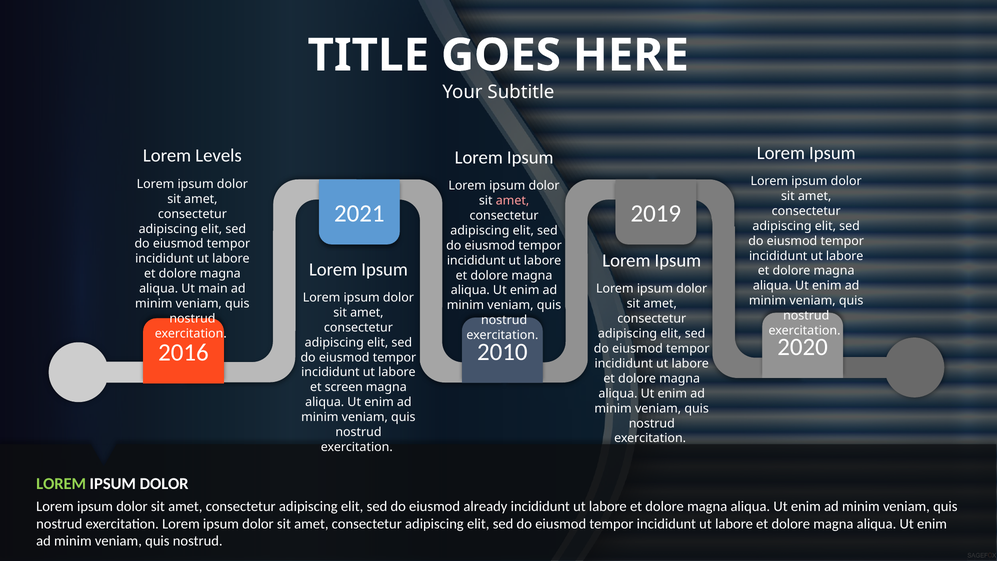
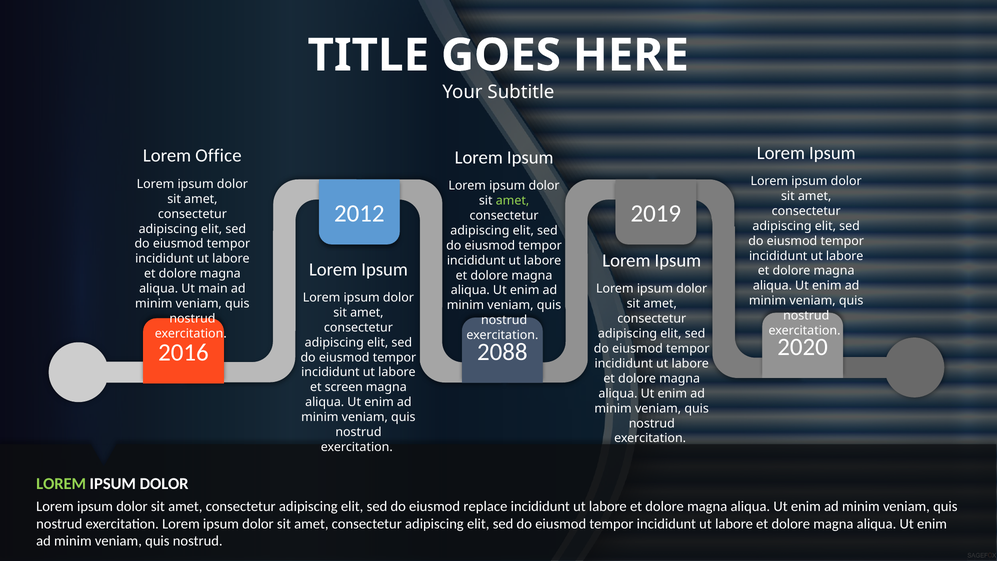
Levels: Levels -> Office
amet at (512, 201) colour: pink -> light green
2021: 2021 -> 2012
2010: 2010 -> 2088
already: already -> replace
